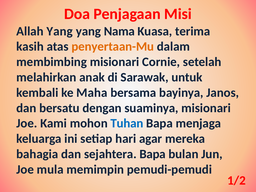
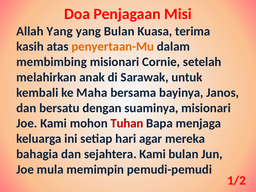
yang Nama: Nama -> Bulan
Tuhan colour: blue -> red
sejahtera Bapa: Bapa -> Kami
